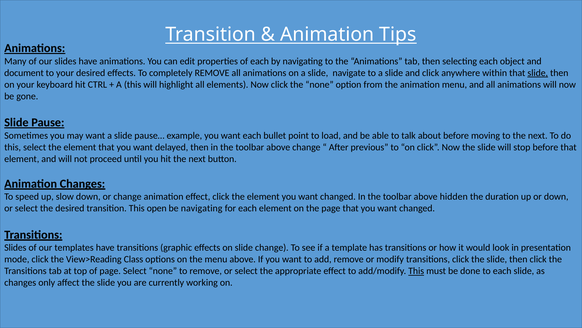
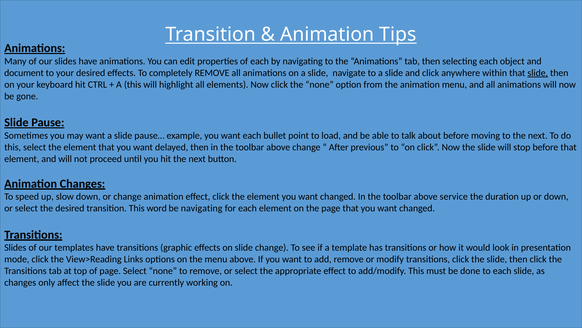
hidden: hidden -> service
open: open -> word
Class: Class -> Links
This at (416, 271) underline: present -> none
